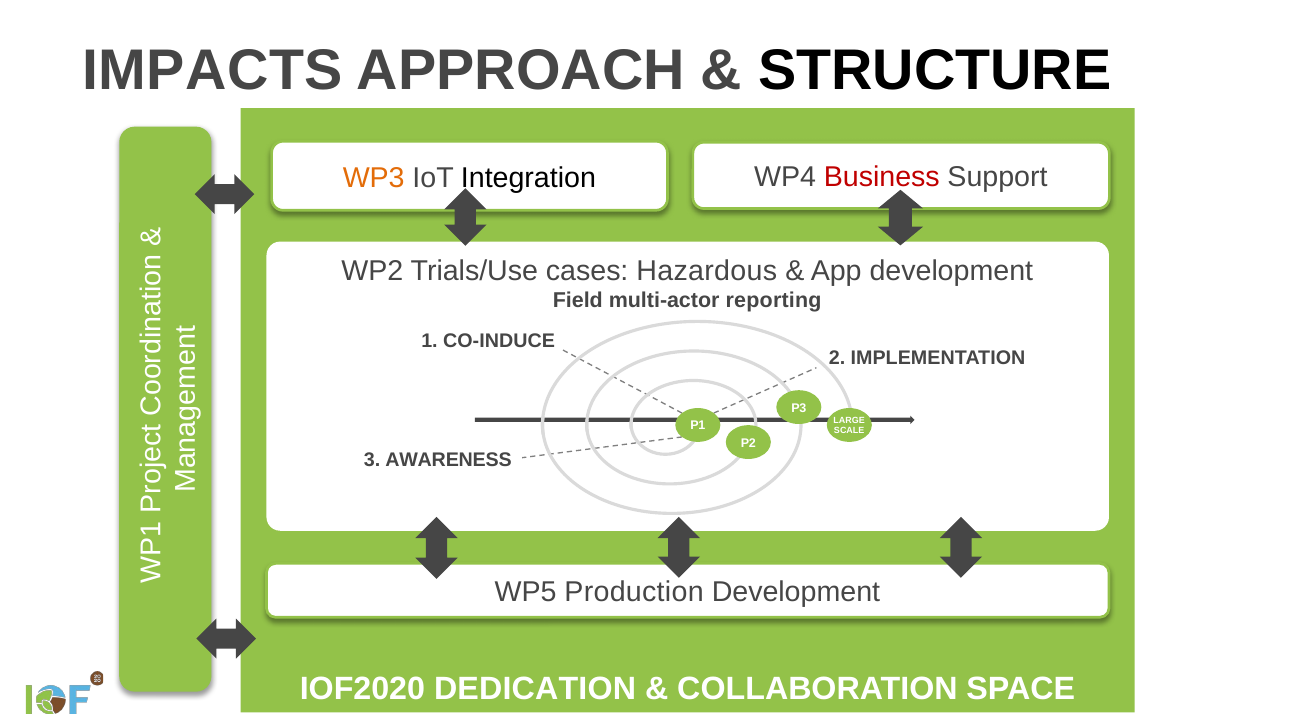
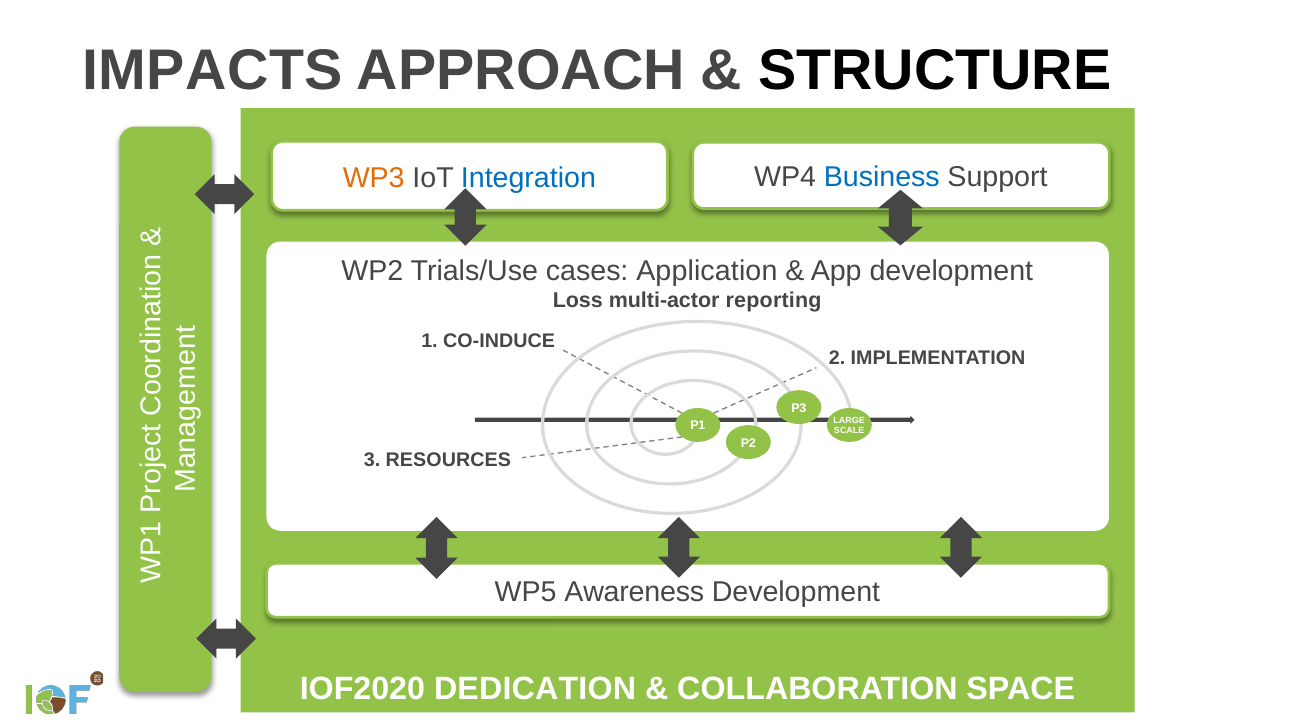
Integration colour: black -> blue
Business colour: red -> blue
Hazardous: Hazardous -> Application
Field: Field -> Loss
AWARENESS: AWARENESS -> RESOURCES
Production: Production -> Awareness
